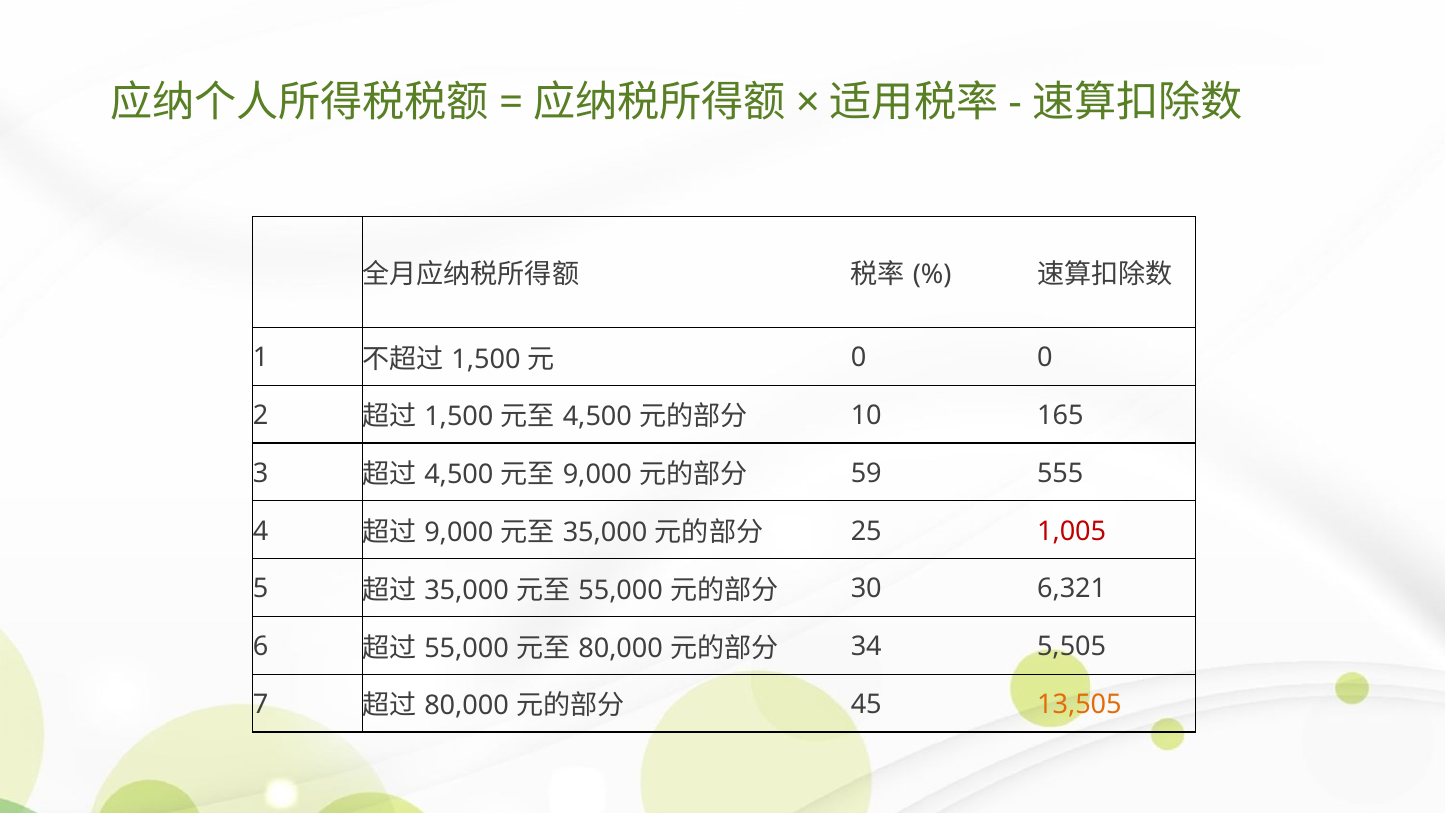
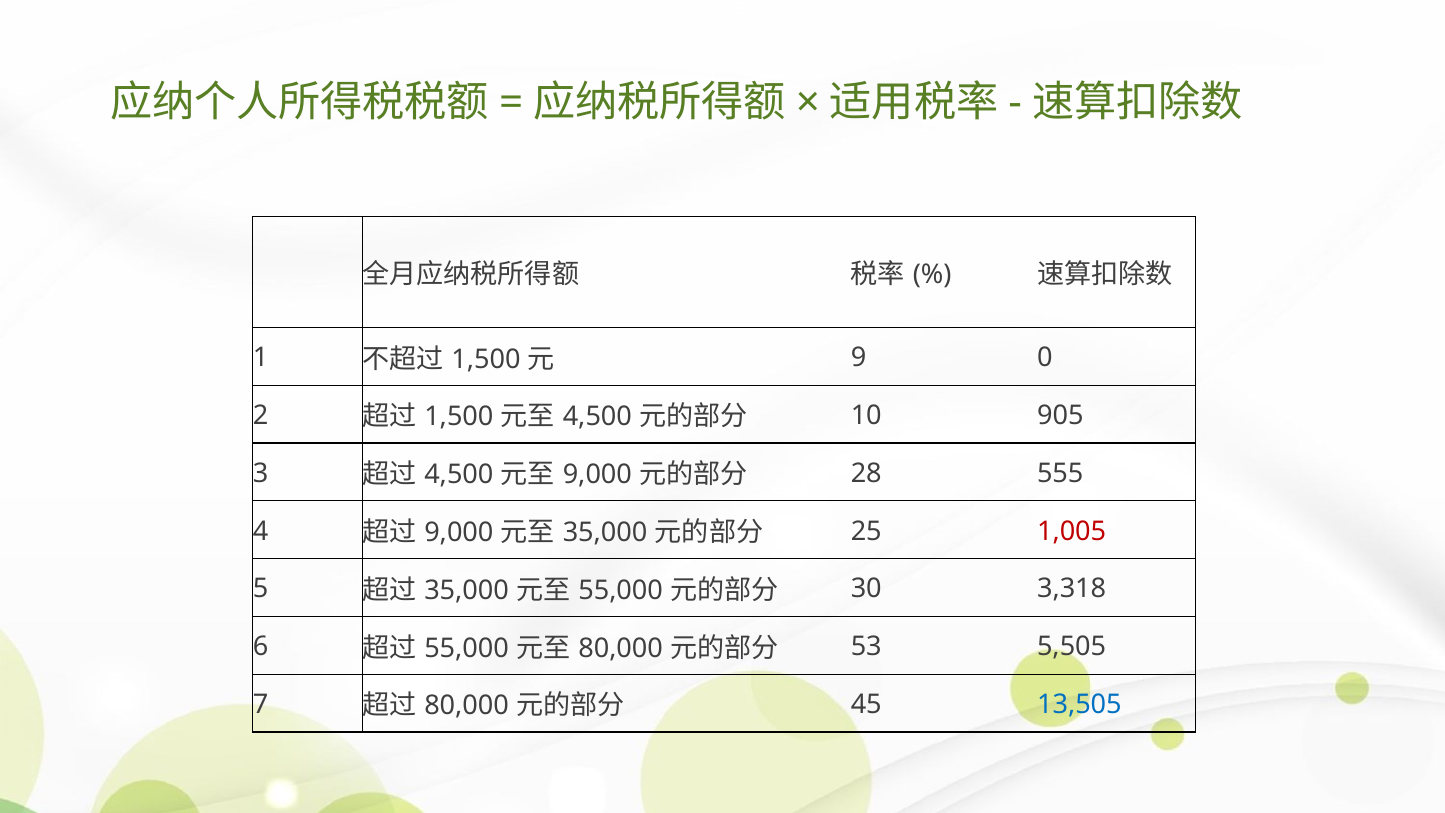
0 at (859, 358): 0 -> 9
165: 165 -> 905
59: 59 -> 28
6,321: 6,321 -> 3,318
34: 34 -> 53
13,505 colour: orange -> blue
